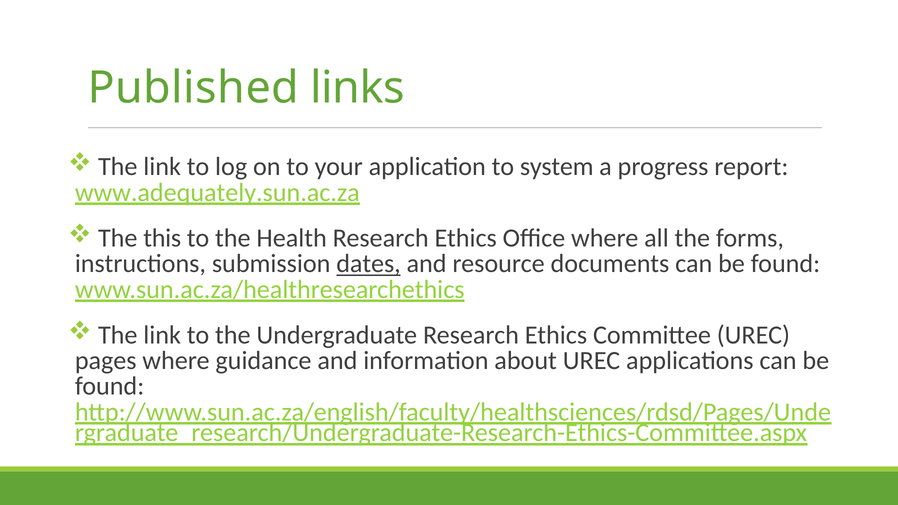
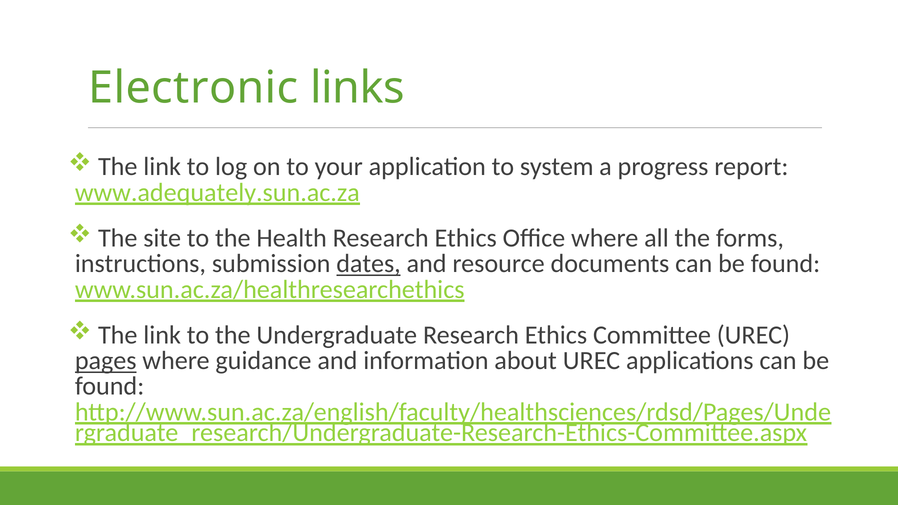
Published: Published -> Electronic
this: this -> site
pages underline: none -> present
